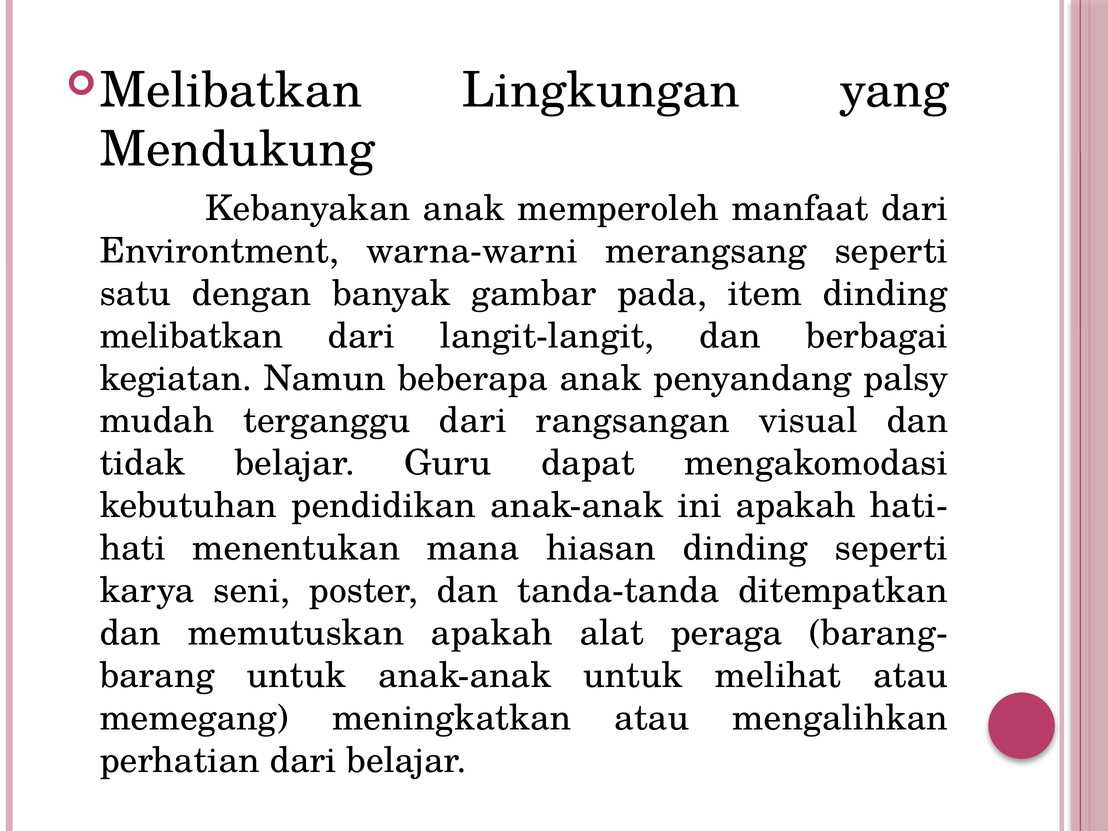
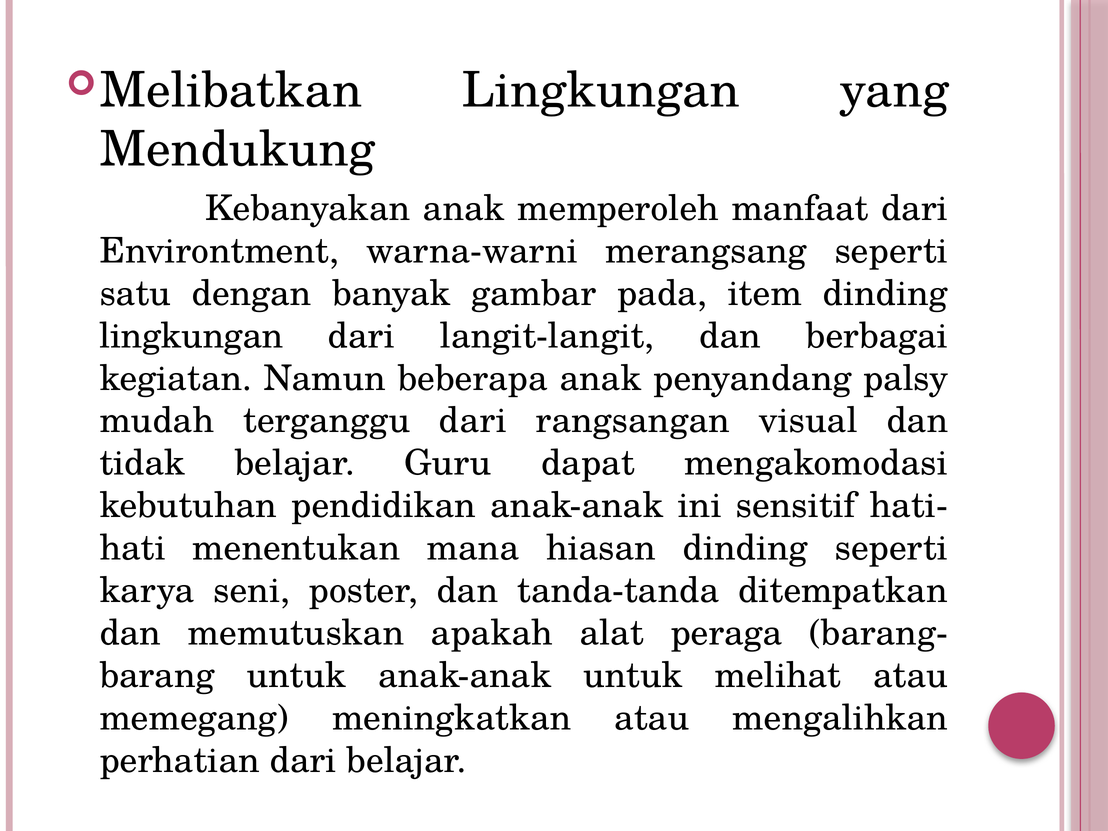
melibatkan at (191, 336): melibatkan -> lingkungan
ini apakah: apakah -> sensitif
